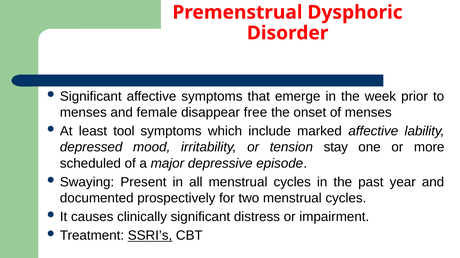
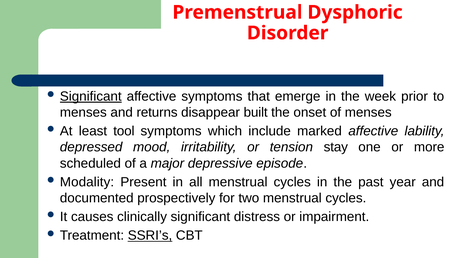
Significant at (91, 97) underline: none -> present
female: female -> returns
free: free -> built
Swaying: Swaying -> Modality
